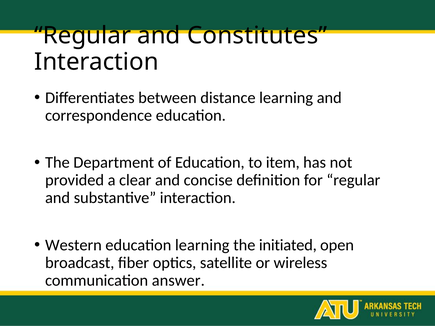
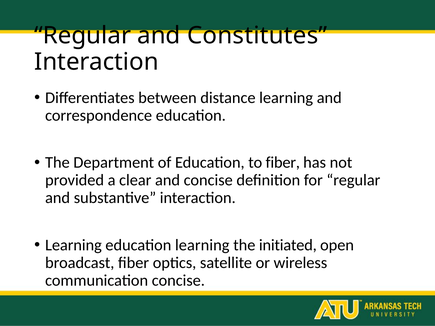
to item: item -> fiber
Western at (73, 245): Western -> Learning
communication answer: answer -> concise
